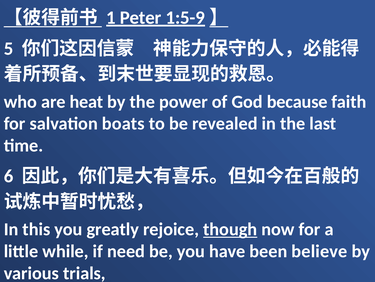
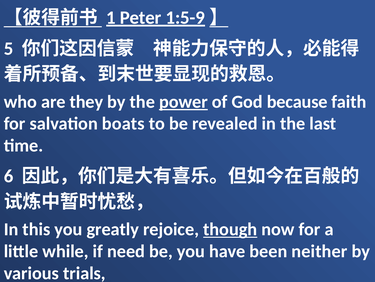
heat: heat -> they
power underline: none -> present
believe: believe -> neither
